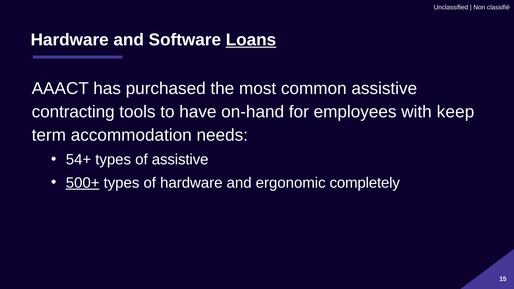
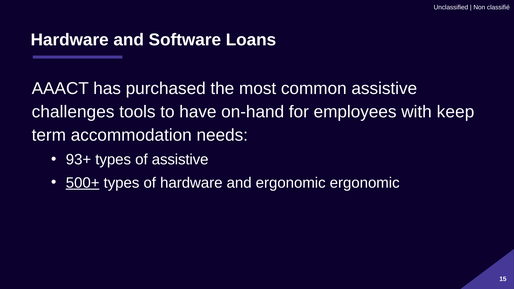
Loans underline: present -> none
contracting: contracting -> challenges
54+: 54+ -> 93+
ergonomic completely: completely -> ergonomic
